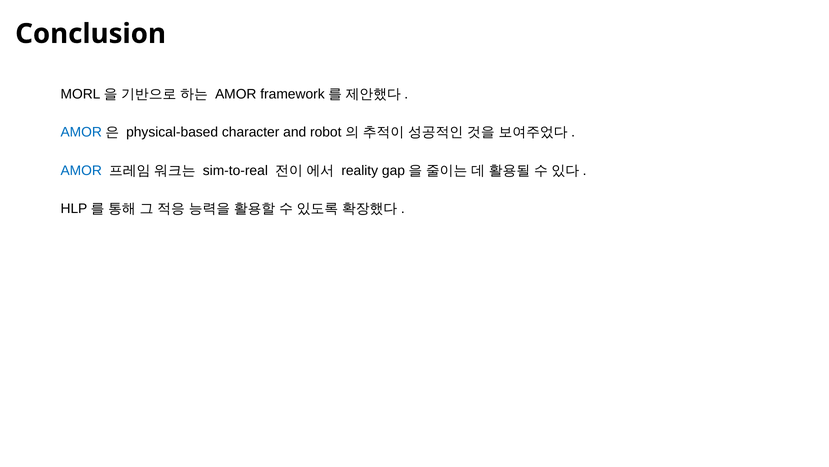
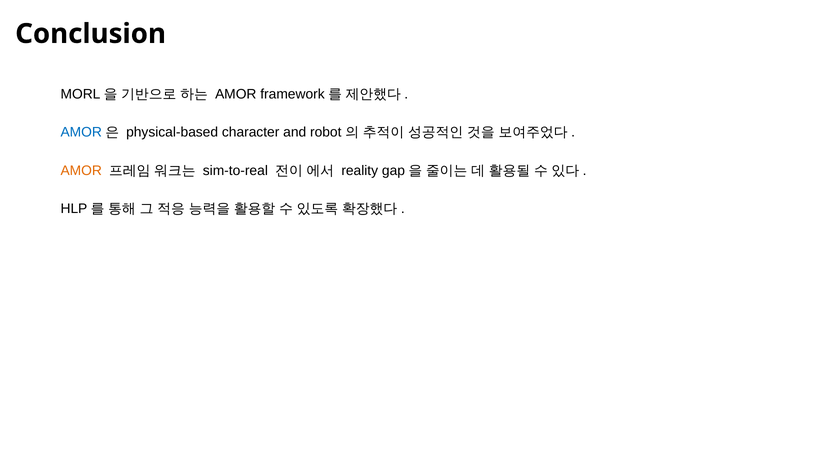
AMOR at (81, 170) colour: blue -> orange
